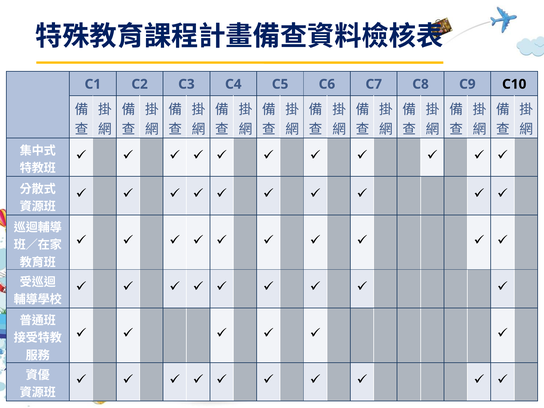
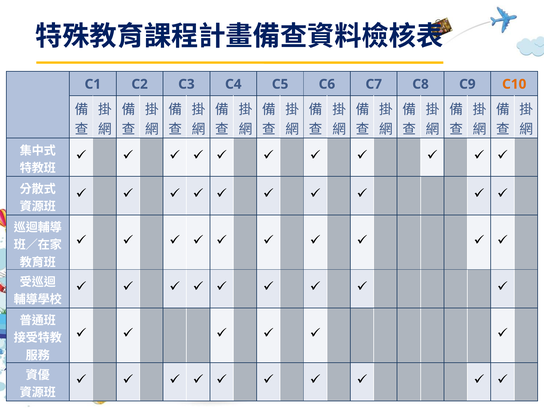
C10 colour: black -> orange
